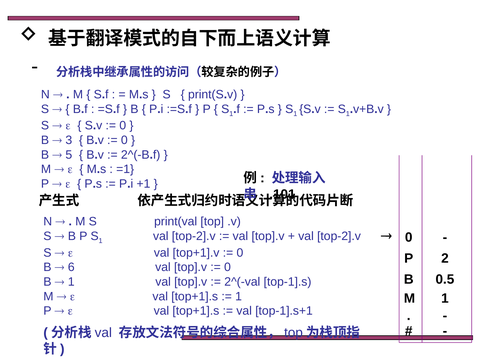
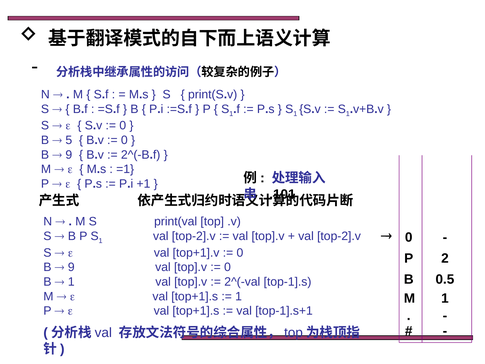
3: 3 -> 5
5 at (69, 155): 5 -> 9
6 at (71, 267): 6 -> 9
